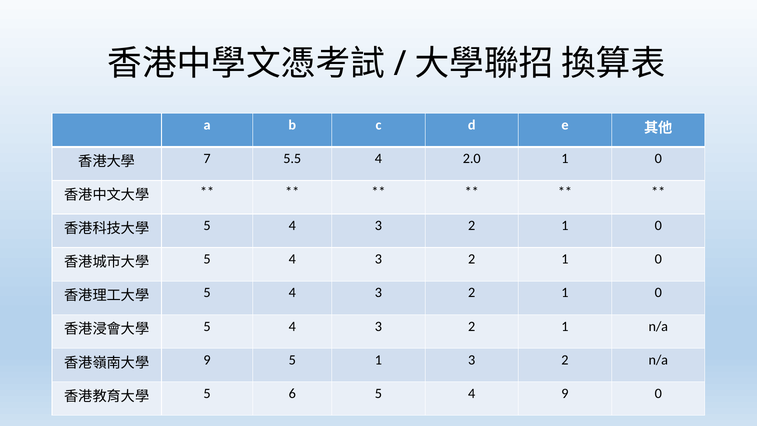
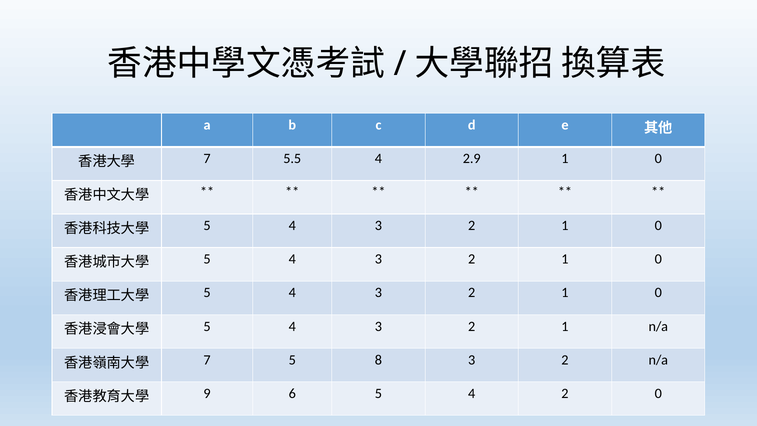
2.0: 2.0 -> 2.9
9 at (207, 360): 9 -> 7
5 1: 1 -> 8
5 at (207, 393): 5 -> 9
4 9: 9 -> 2
